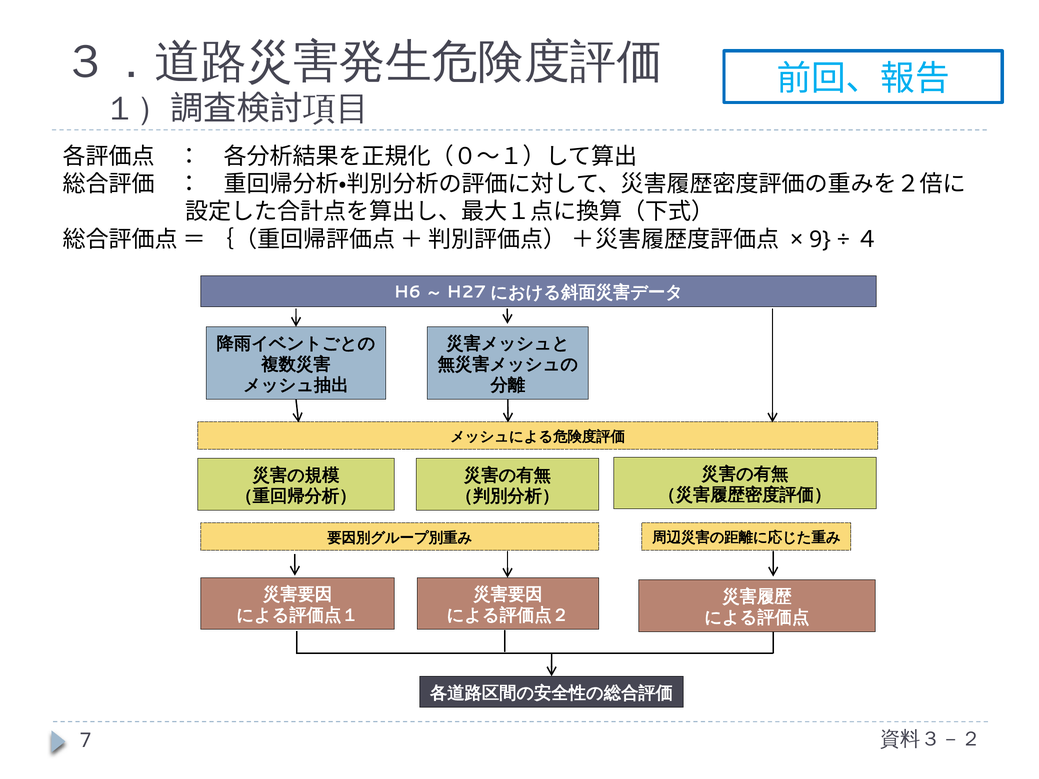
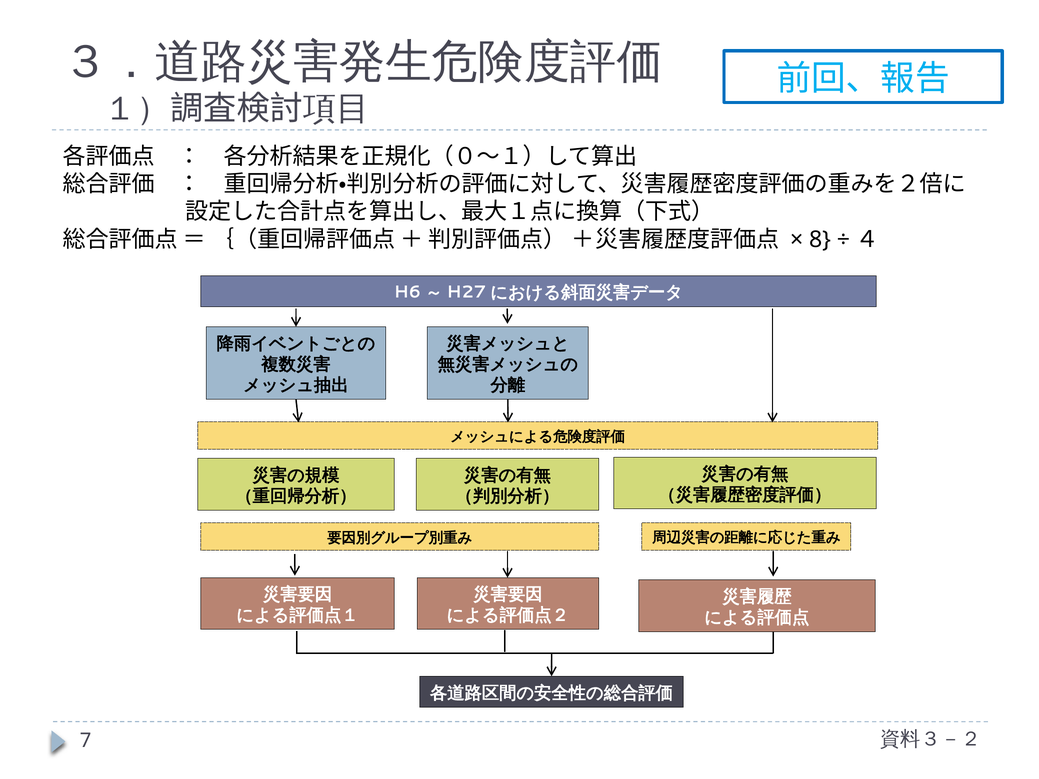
9: 9 -> 8
